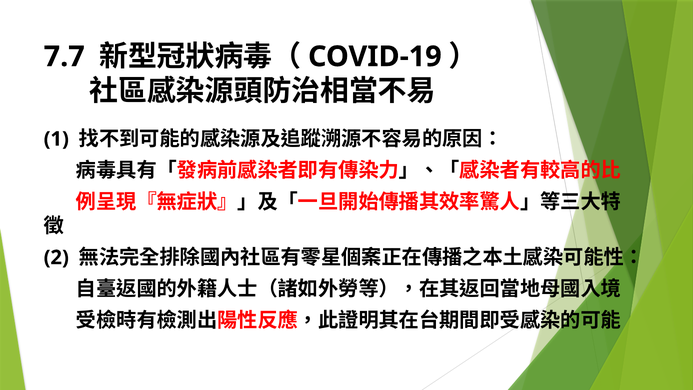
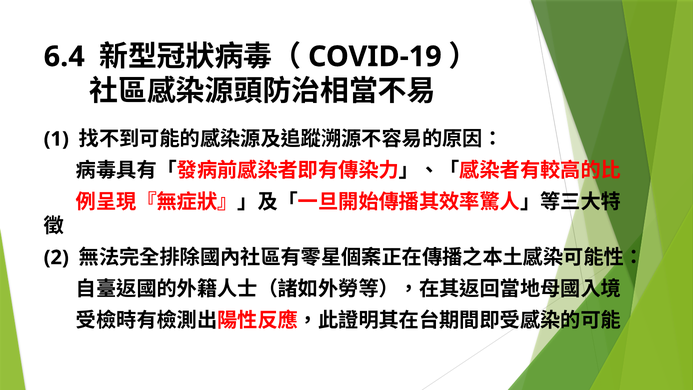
7.7: 7.7 -> 6.4
